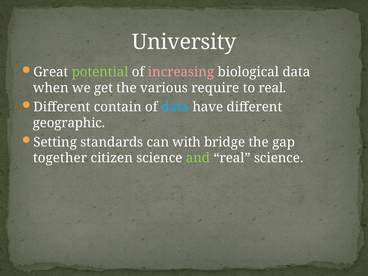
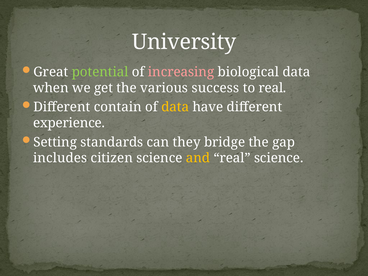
require: require -> success
data at (175, 107) colour: light blue -> yellow
geographic: geographic -> experience
with: with -> they
together: together -> includes
and colour: light green -> yellow
